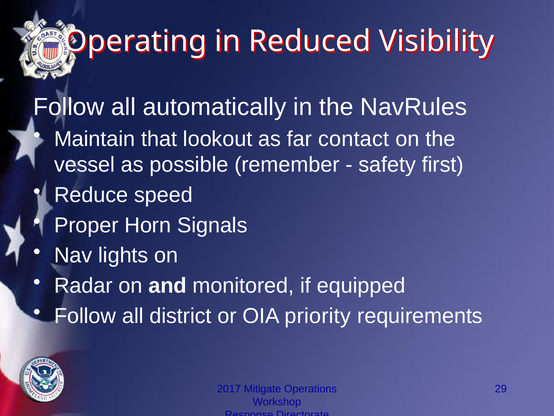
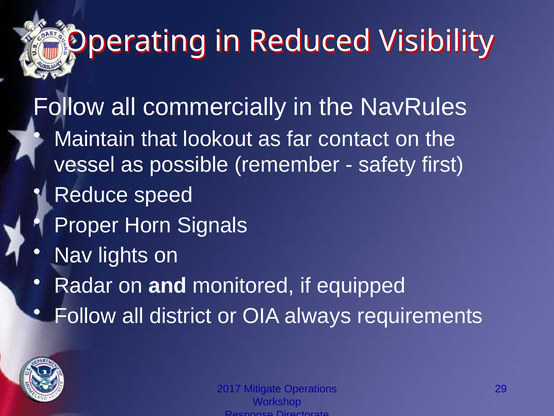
automatically: automatically -> commercially
priority: priority -> always
